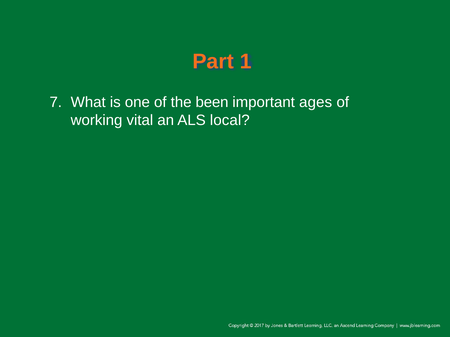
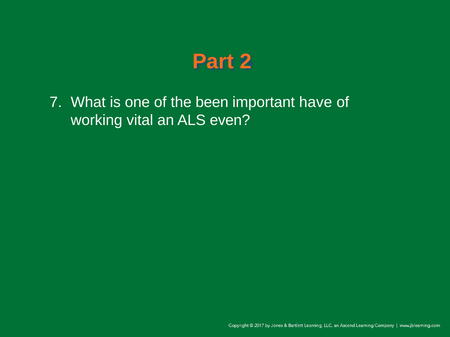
1: 1 -> 2
ages: ages -> have
local: local -> even
